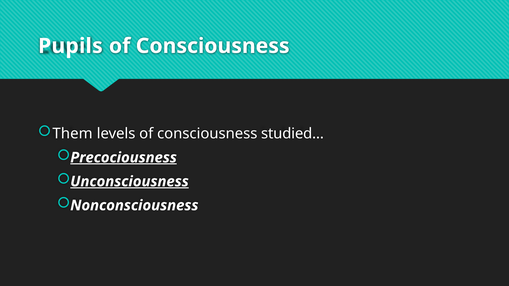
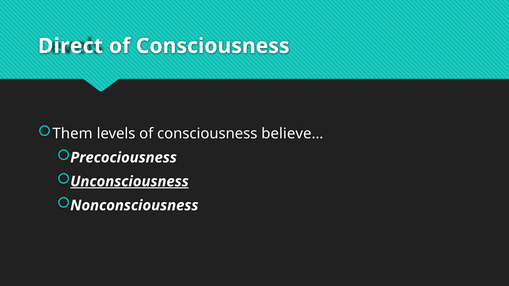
Pupils: Pupils -> Direct
studied…: studied… -> believe…
Precociousness underline: present -> none
